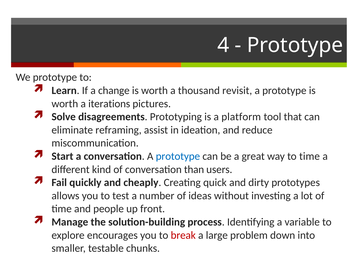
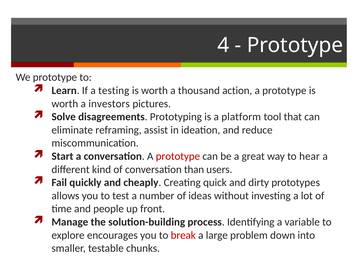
change: change -> testing
revisit: revisit -> action
iterations: iterations -> investors
prototype at (178, 156) colour: blue -> red
to time: time -> hear
